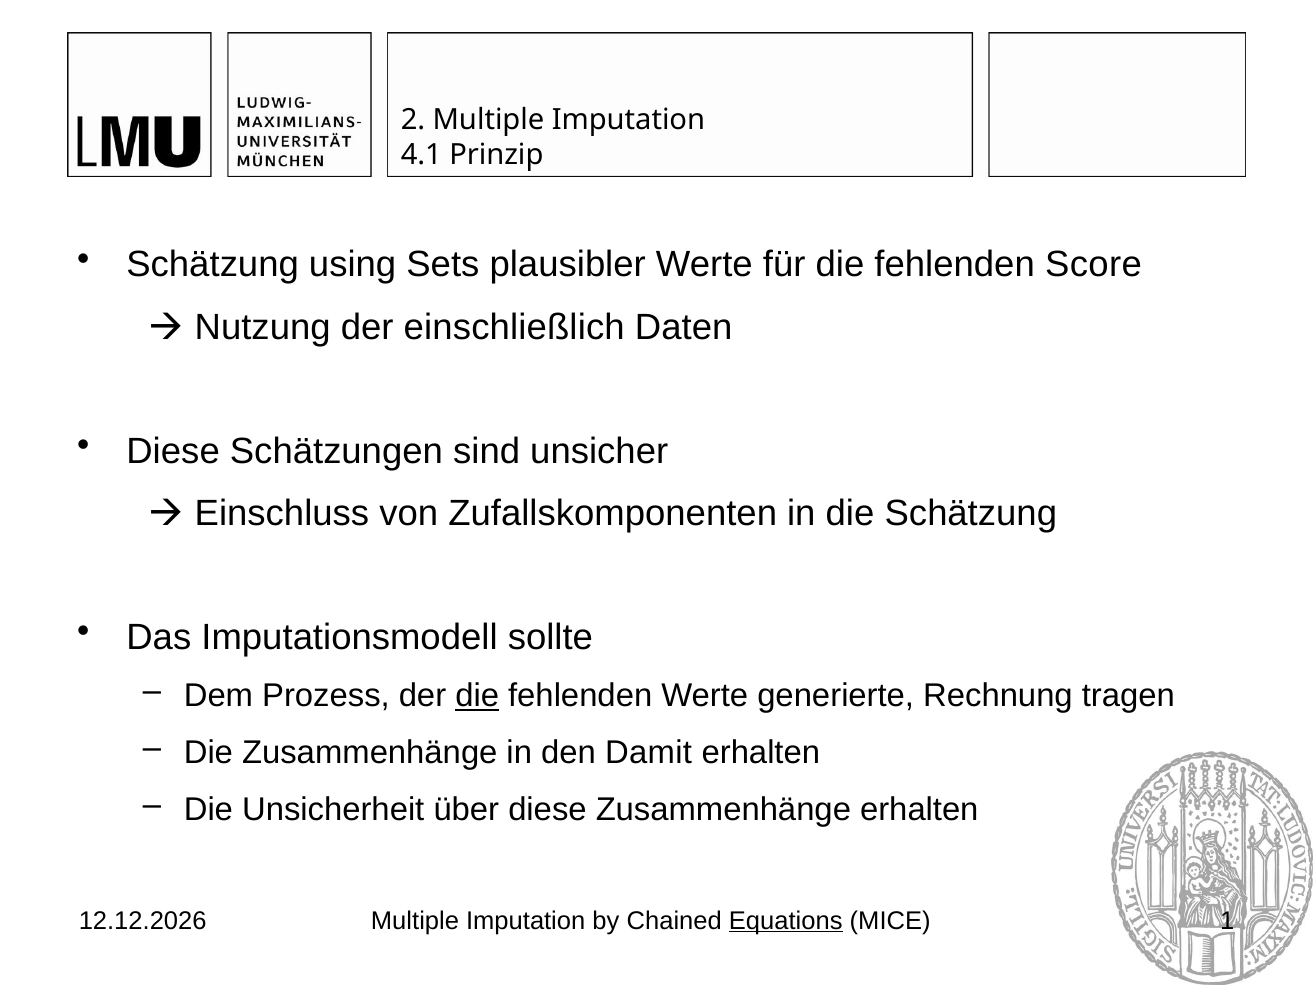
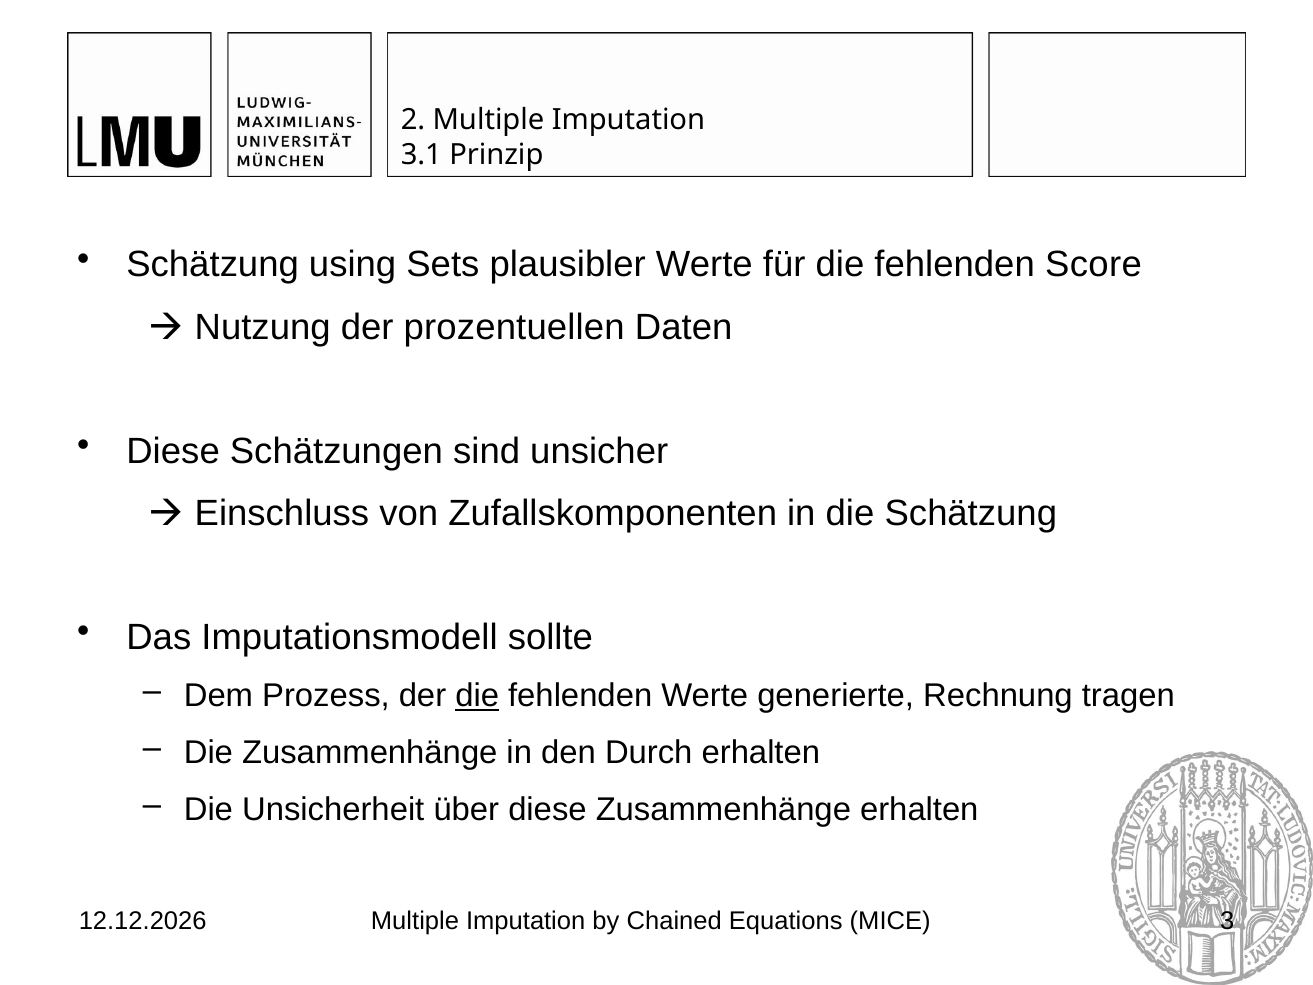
4.1: 4.1 -> 3.1
einschließlich: einschließlich -> prozentuellen
Damit: Damit -> Durch
Equations underline: present -> none
1: 1 -> 3
